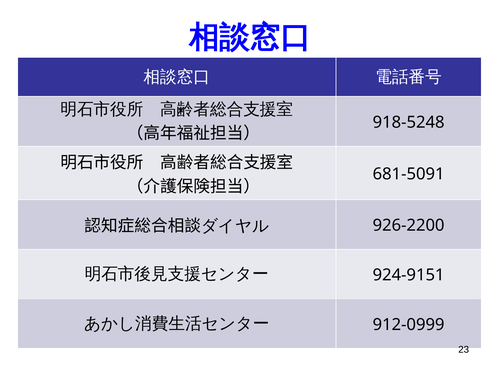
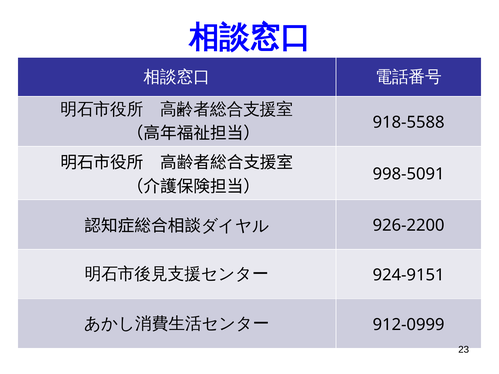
918-5248: 918-5248 -> 918-5588
681-5091: 681-5091 -> 998-5091
